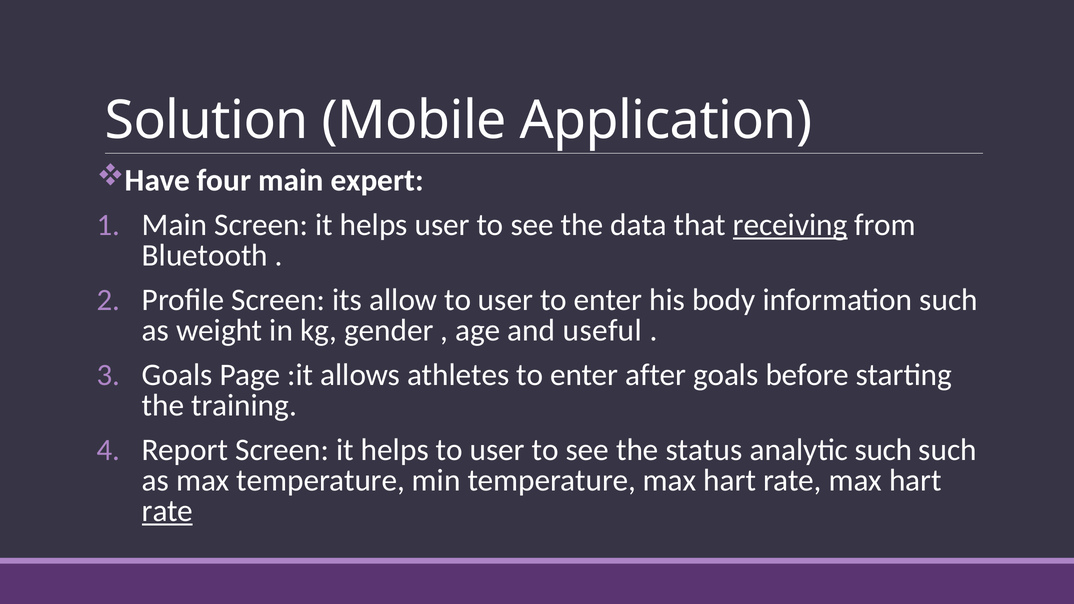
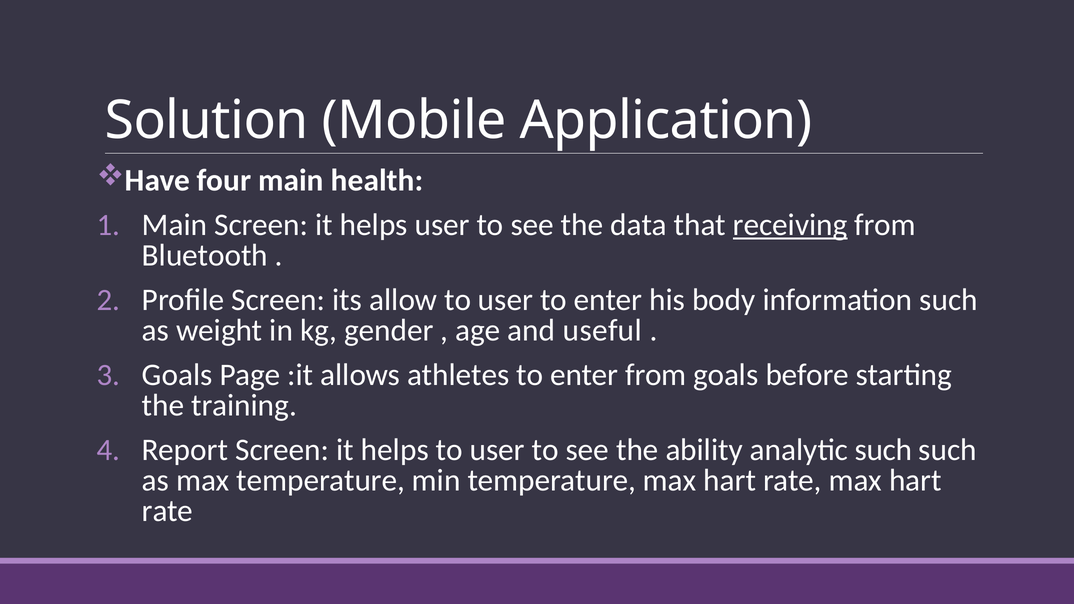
expert: expert -> health
enter after: after -> from
status: status -> ability
rate at (167, 511) underline: present -> none
